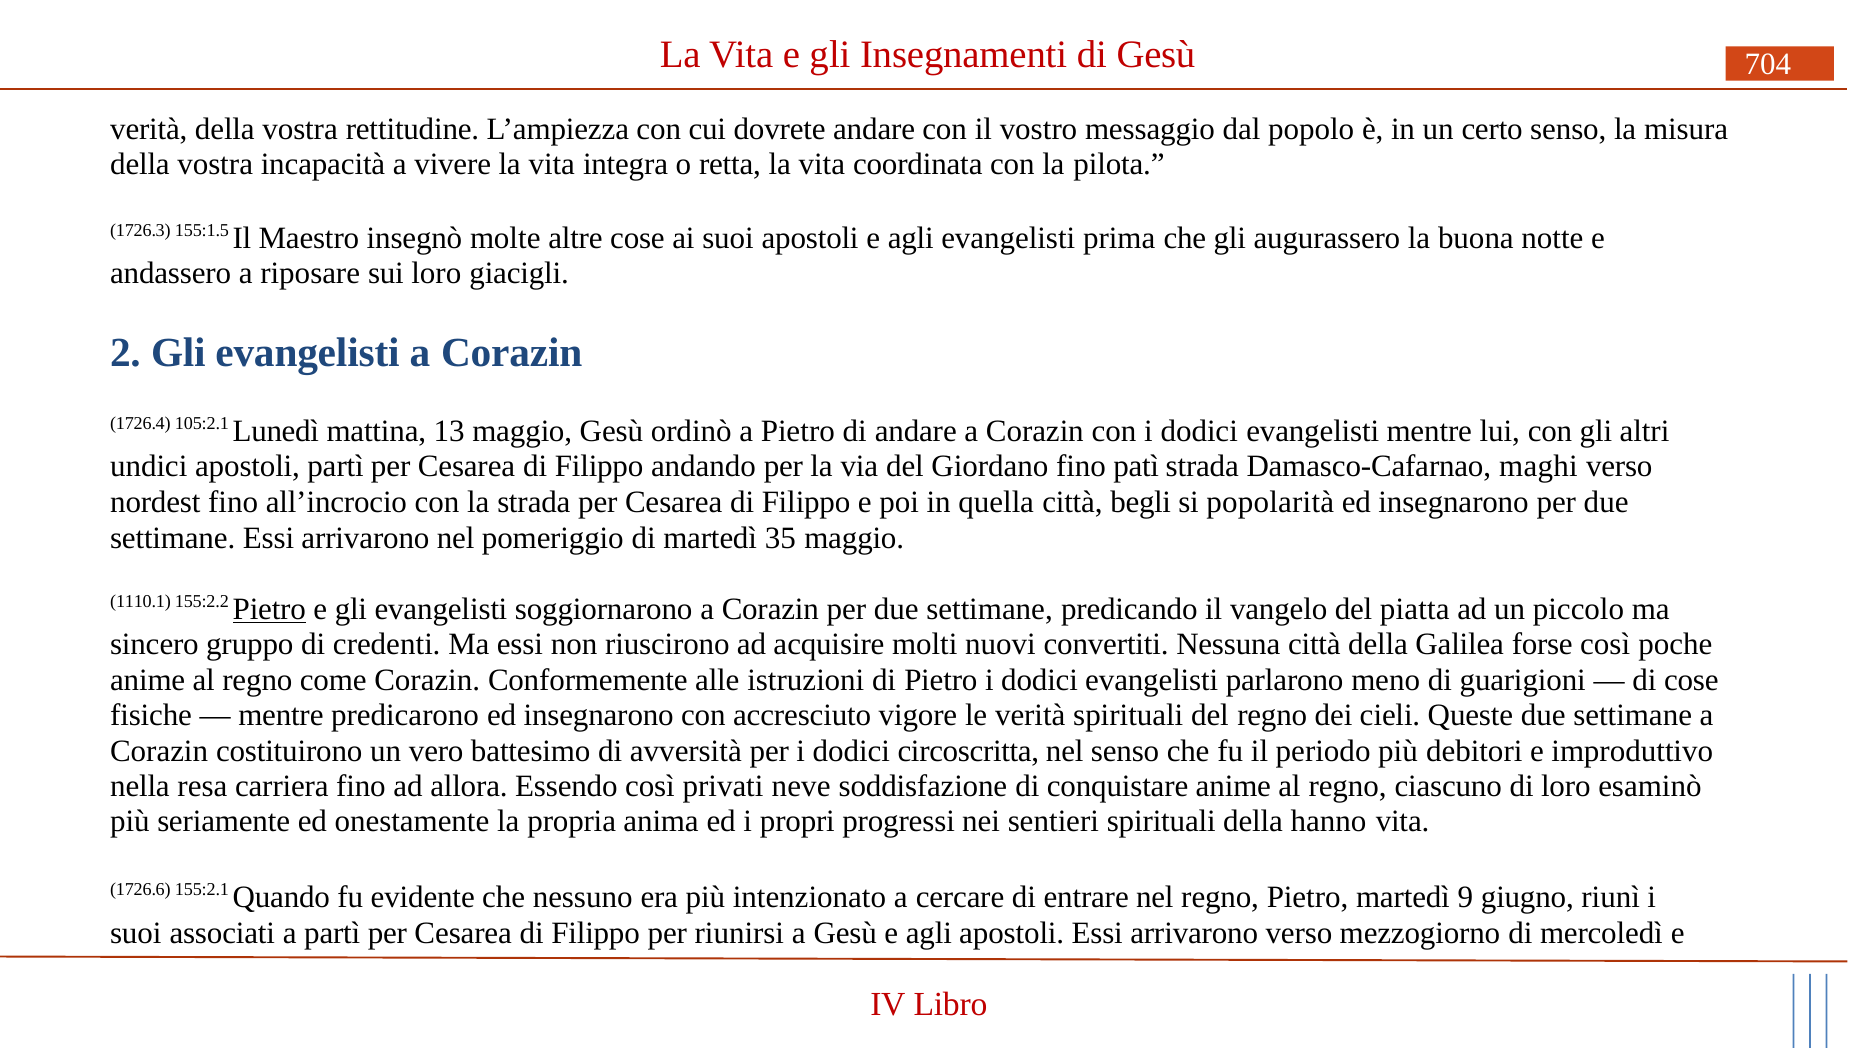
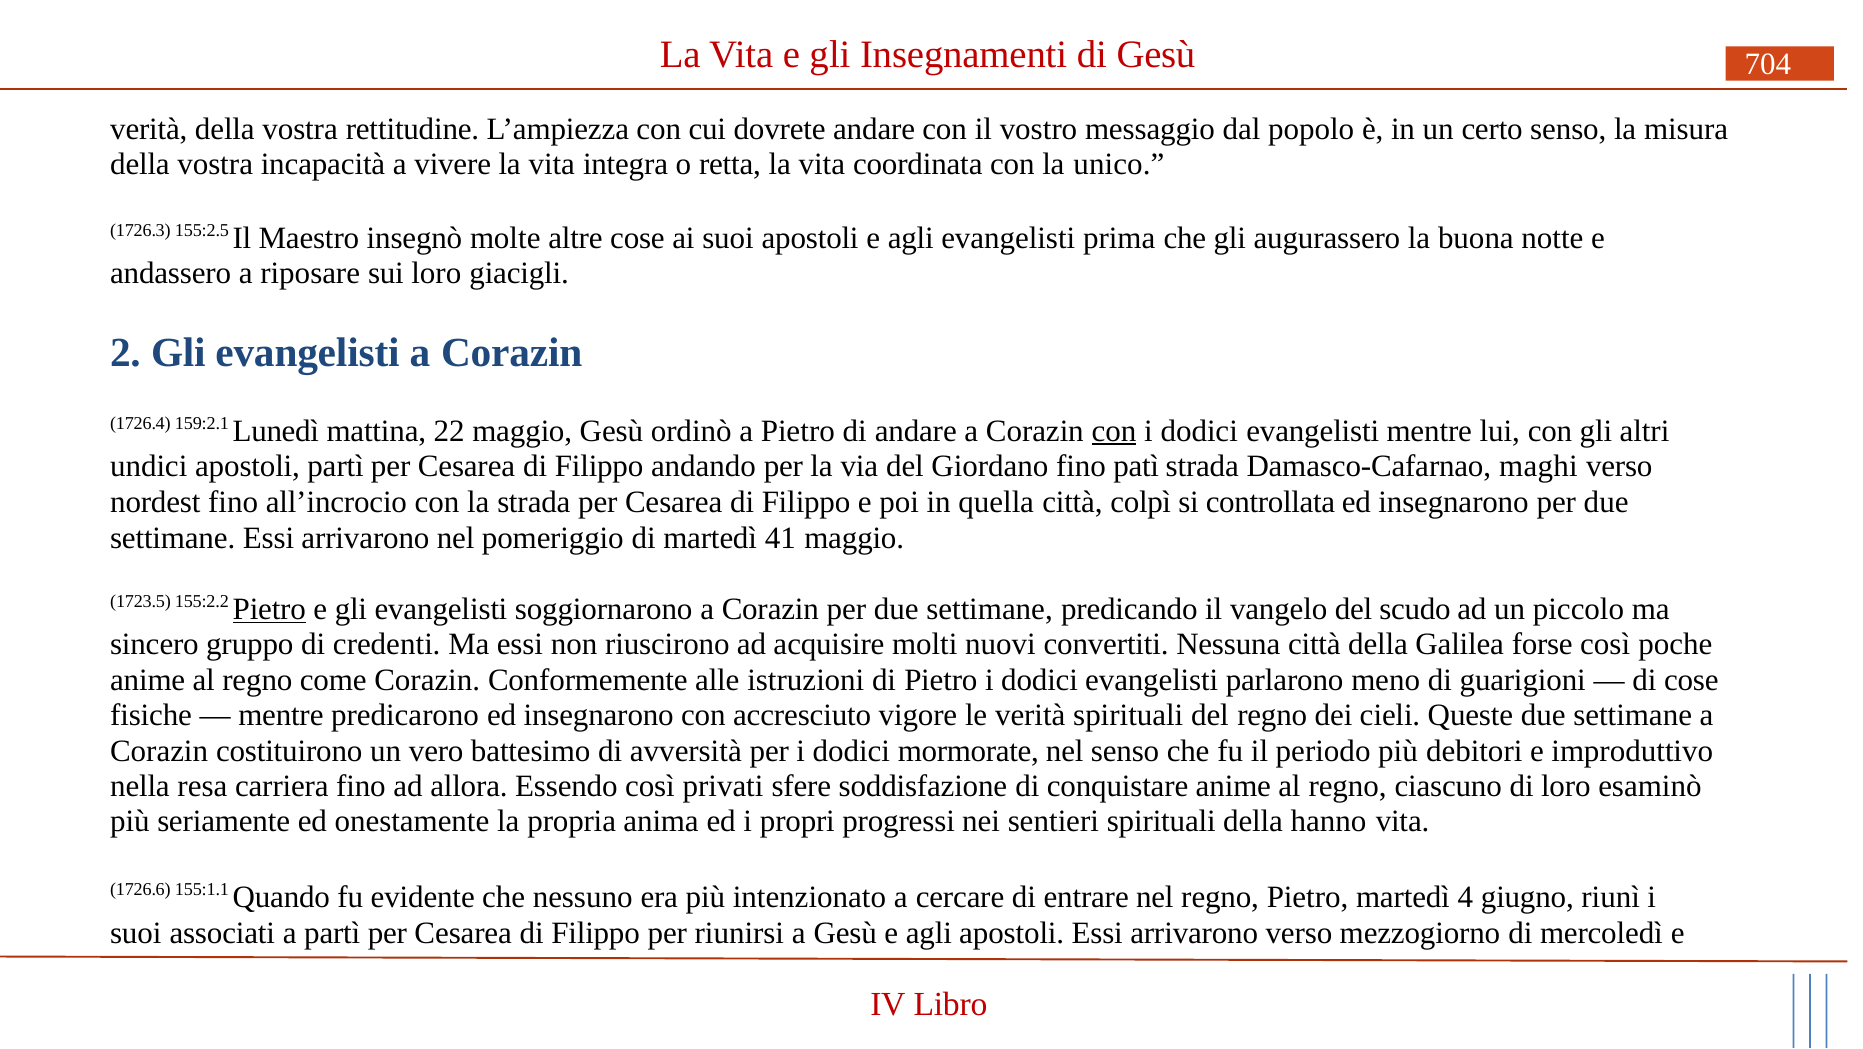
pilota: pilota -> unico
155:1.5: 155:1.5 -> 155:2.5
105:2.1: 105:2.1 -> 159:2.1
13: 13 -> 22
con at (1114, 431) underline: none -> present
begli: begli -> colpì
popolarità: popolarità -> controllata
35: 35 -> 41
1110.1: 1110.1 -> 1723.5
piatta: piatta -> scudo
circoscritta: circoscritta -> mormorate
neve: neve -> sfere
155:2.1: 155:2.1 -> 155:1.1
9: 9 -> 4
